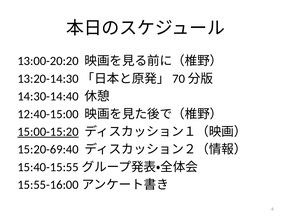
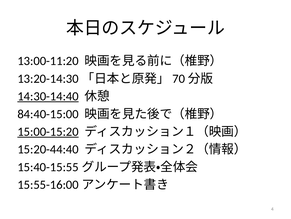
13:00-20:20: 13:00-20:20 -> 13:00-11:20
14:30-14:40 underline: none -> present
12:40-15:00: 12:40-15:00 -> 84:40-15:00
15:20-69:40: 15:20-69:40 -> 15:20-44:40
